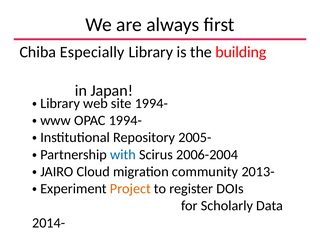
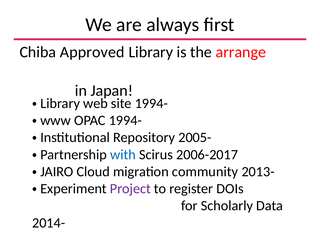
Especially: Especially -> Approved
building: building -> arrange
2006-2004: 2006-2004 -> 2006-2017
Project colour: orange -> purple
